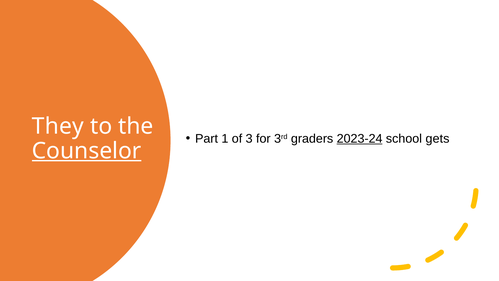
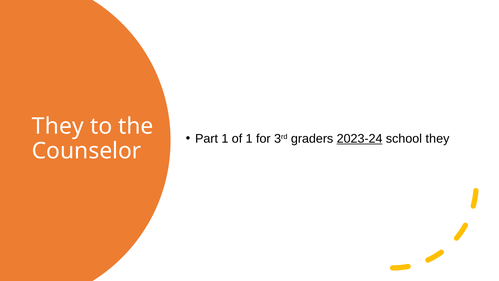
of 3: 3 -> 1
school gets: gets -> they
Counselor underline: present -> none
